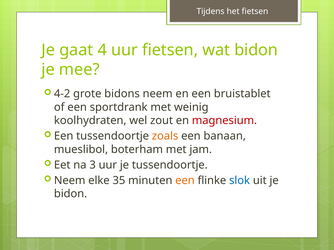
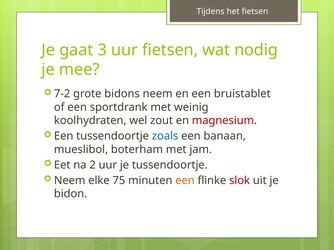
4: 4 -> 3
wat bidon: bidon -> nodig
4-2: 4-2 -> 7-2
zoals colour: orange -> blue
3: 3 -> 2
35: 35 -> 75
slok colour: blue -> red
